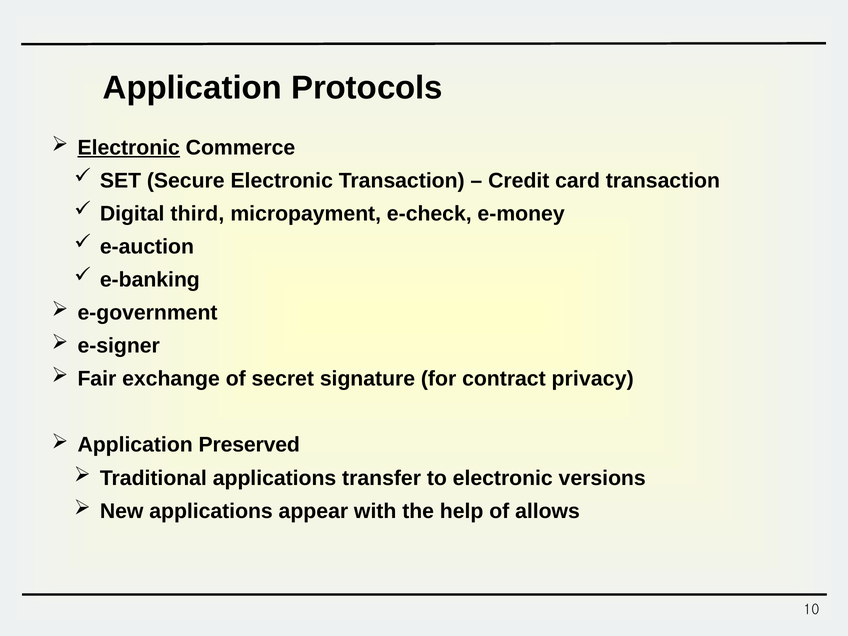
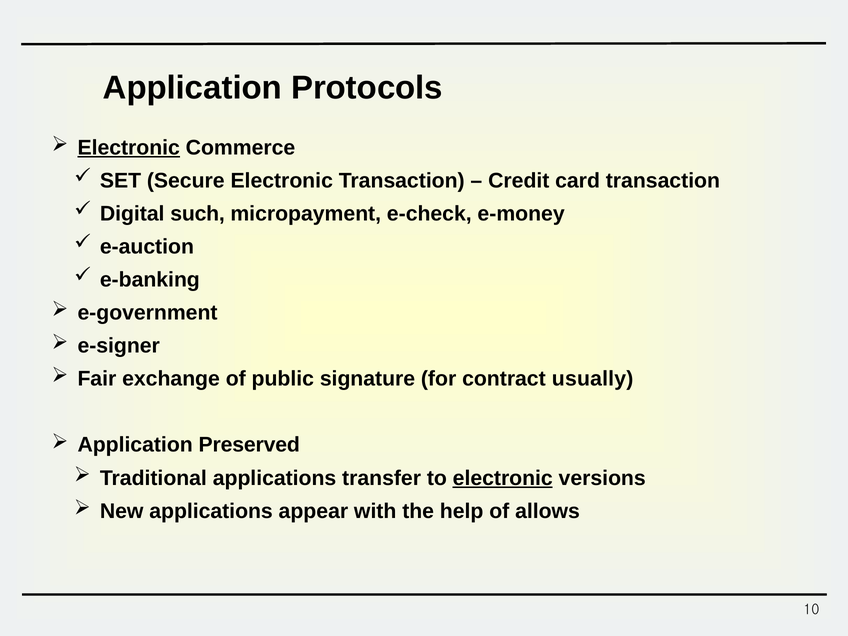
third: third -> such
secret: secret -> public
privacy: privacy -> usually
electronic at (503, 478) underline: none -> present
